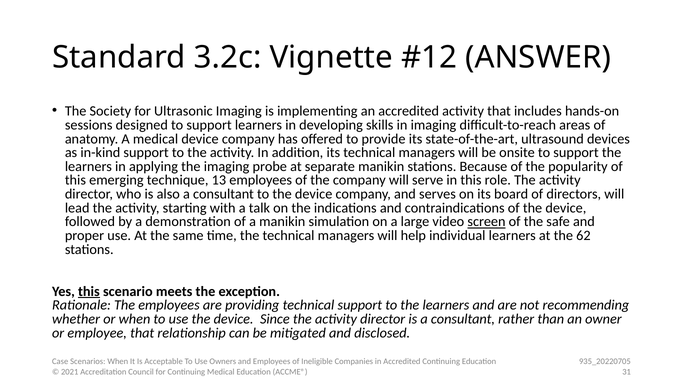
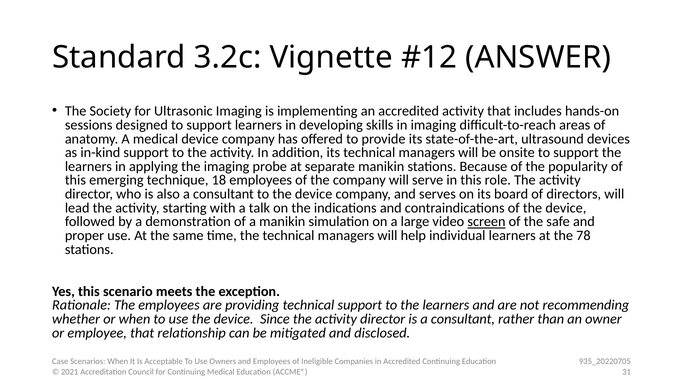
13: 13 -> 18
62: 62 -> 78
this at (89, 292) underline: present -> none
